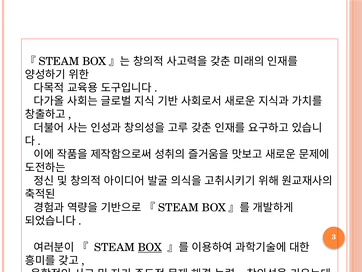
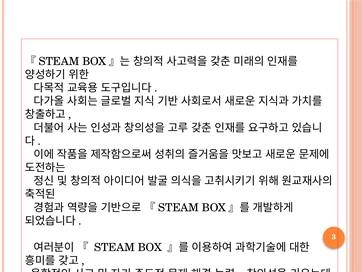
BOX underline: present -> none
